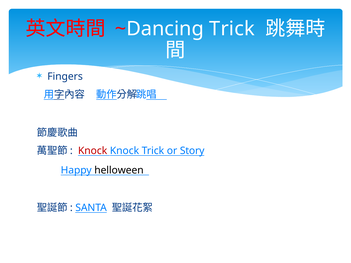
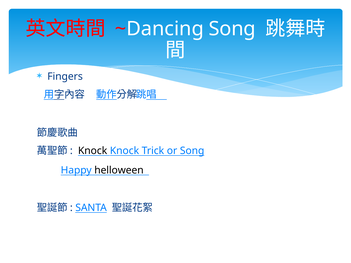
~Dancing Trick: Trick -> Song
Knock at (93, 151) colour: red -> black
or Story: Story -> Song
